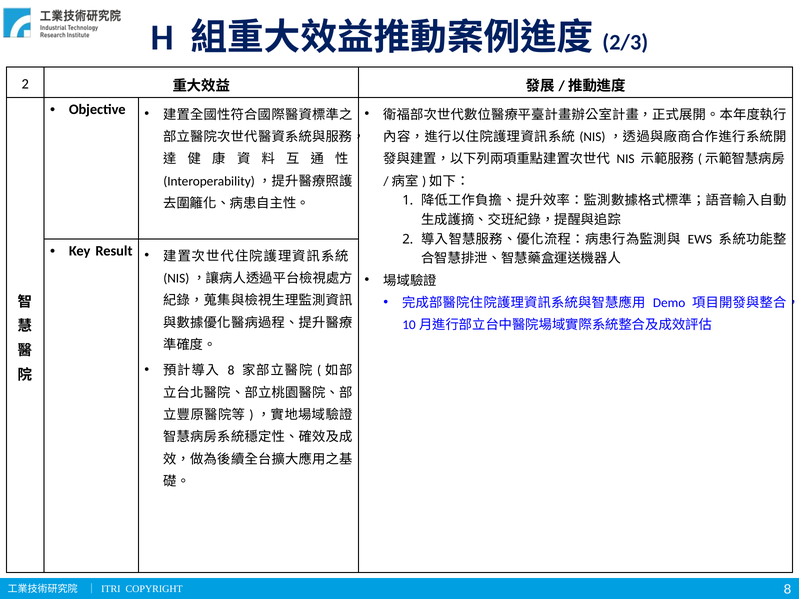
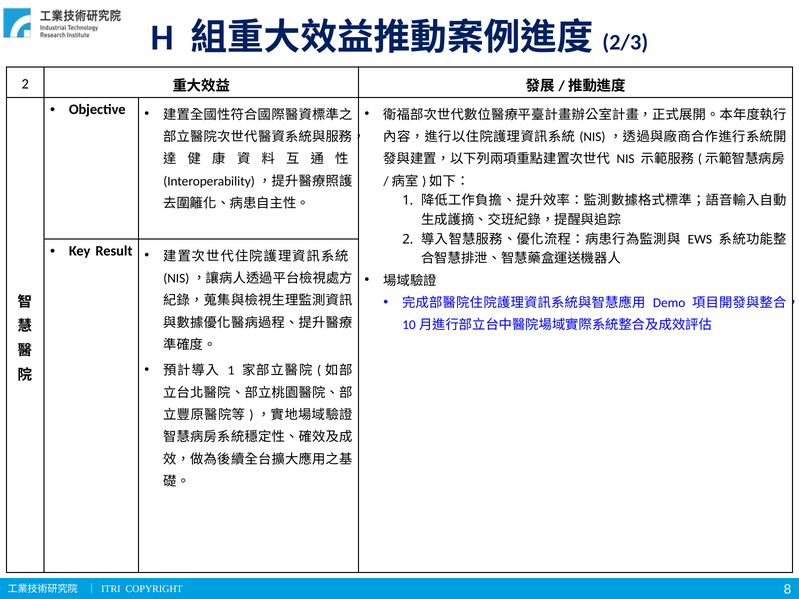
8 at (231, 371): 8 -> 1
